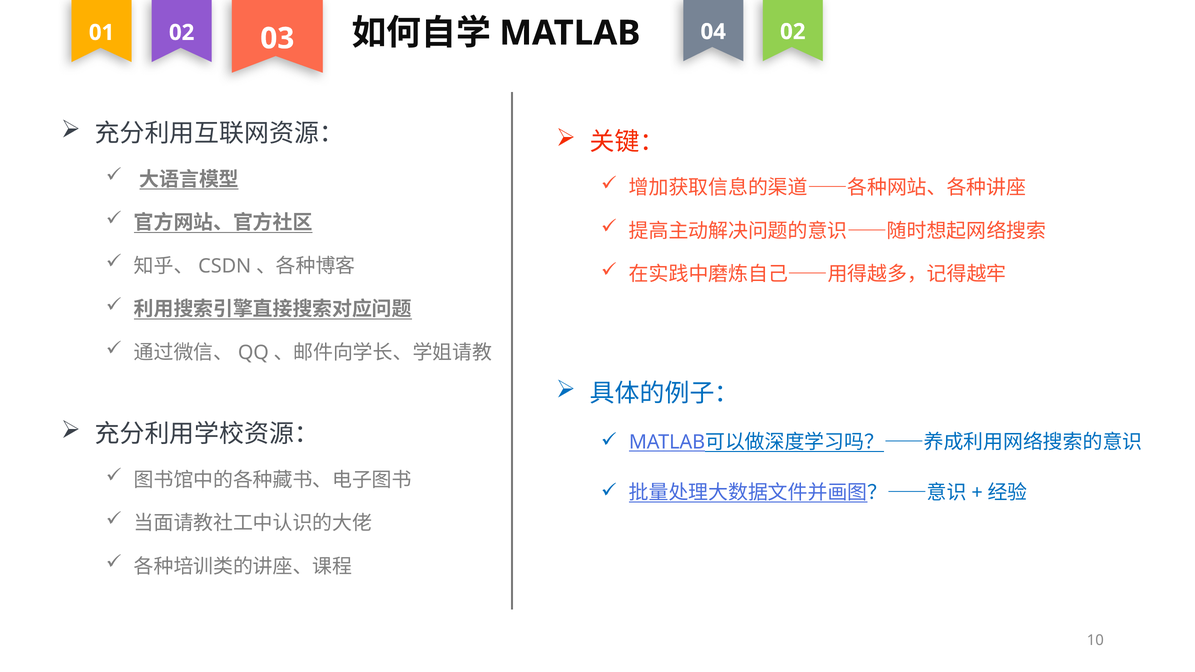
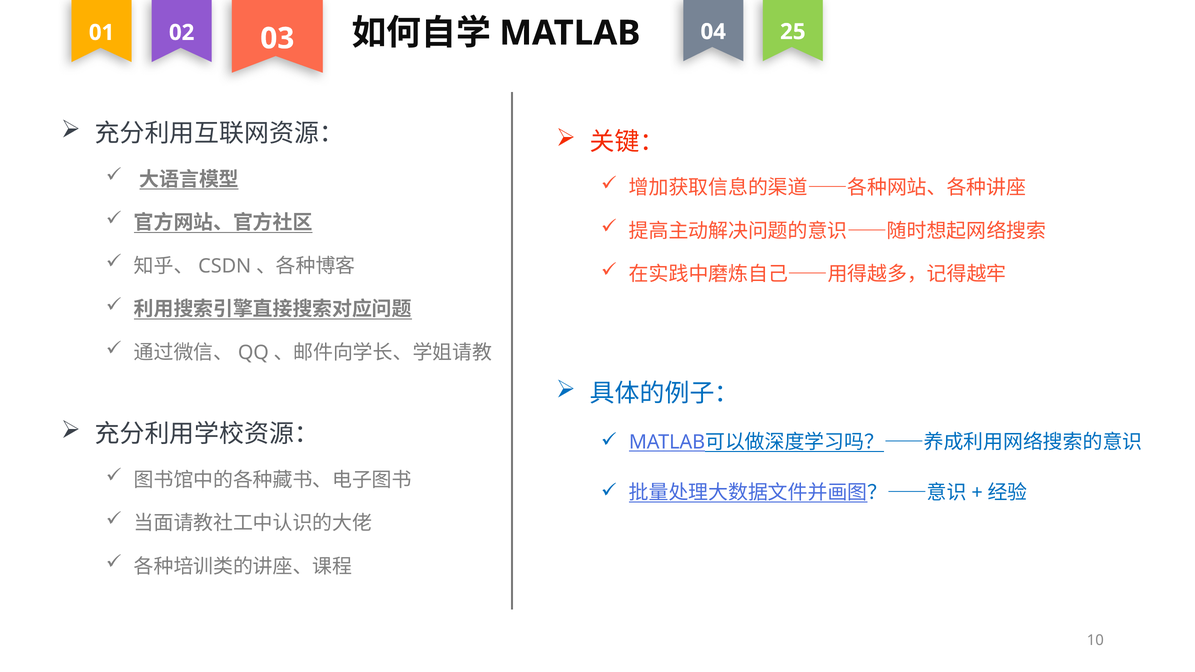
04 02: 02 -> 25
